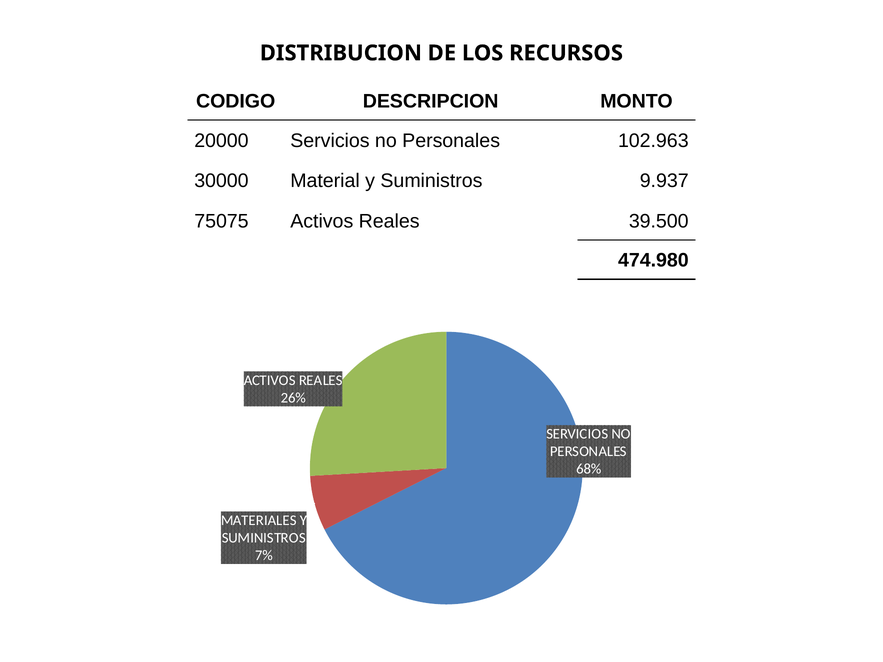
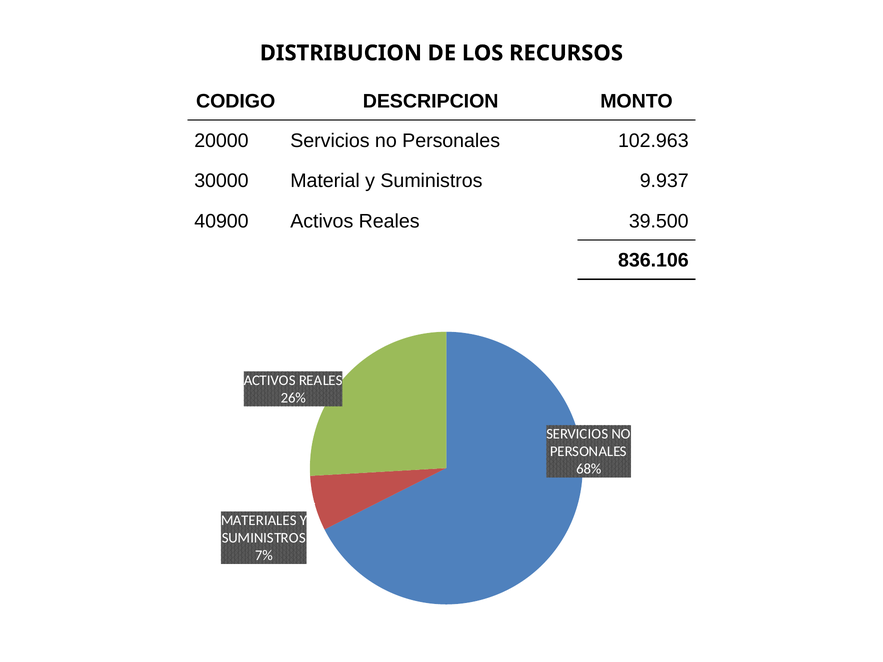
75075: 75075 -> 40900
474.980: 474.980 -> 836.106
